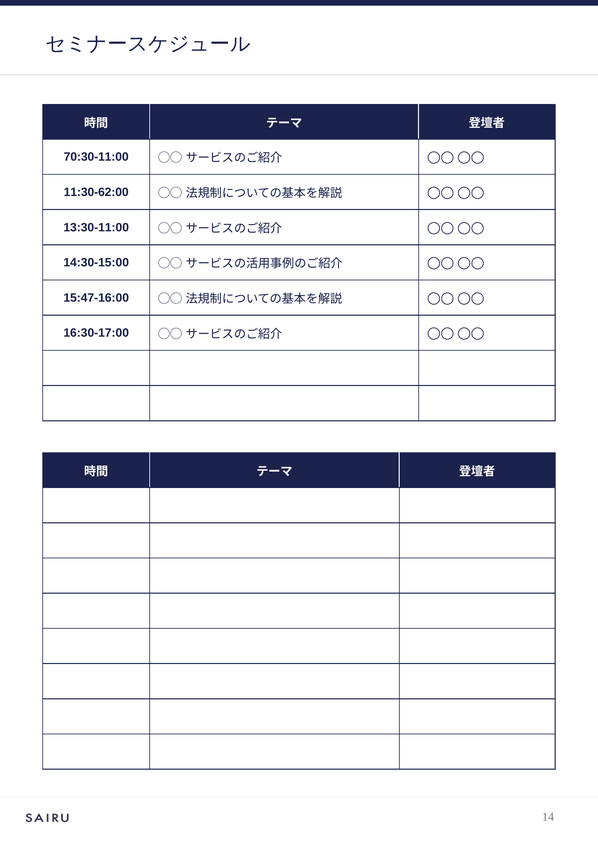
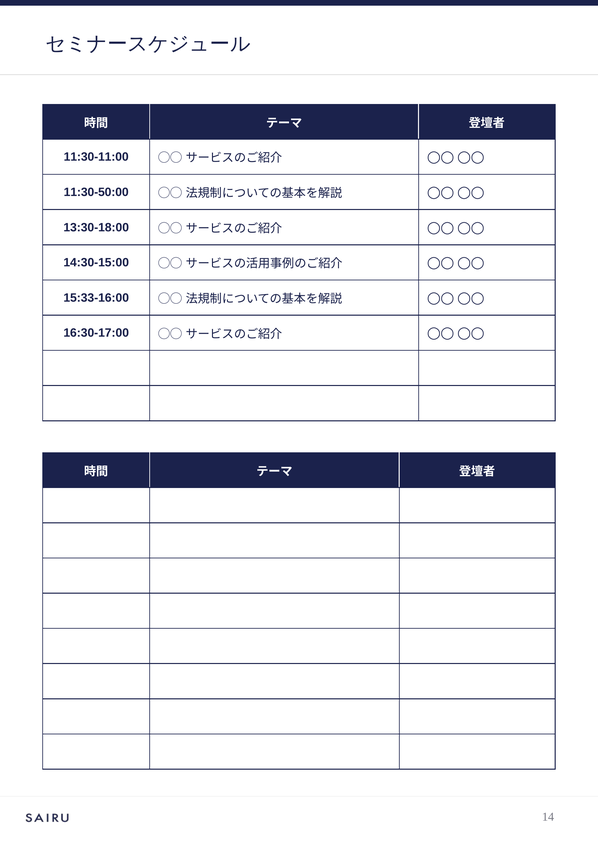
70:30-11:00: 70:30-11:00 -> 11:30-11:00
11:30-62:00: 11:30-62:00 -> 11:30-50:00
13:30-11:00: 13:30-11:00 -> 13:30-18:00
15:47-16:00: 15:47-16:00 -> 15:33-16:00
